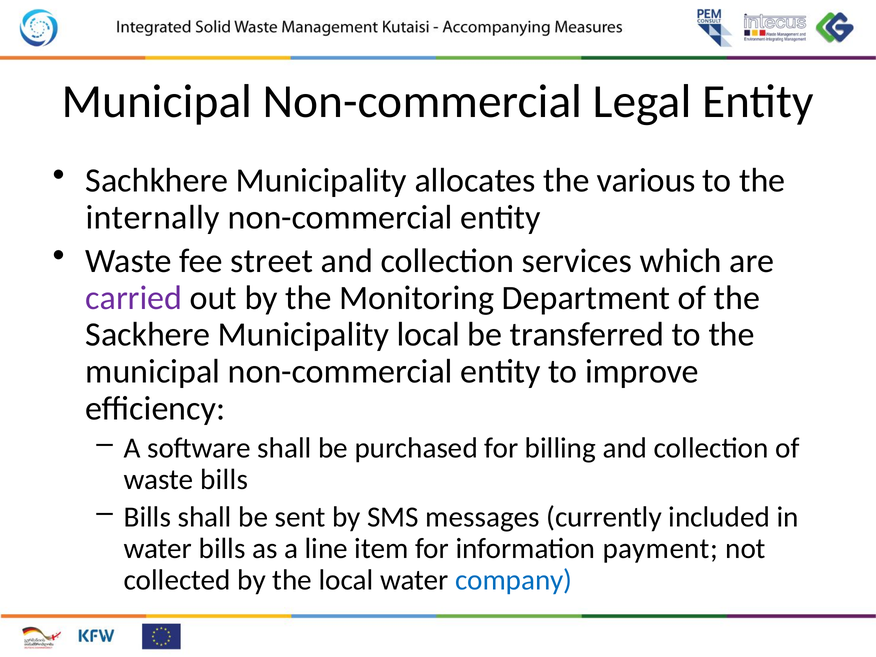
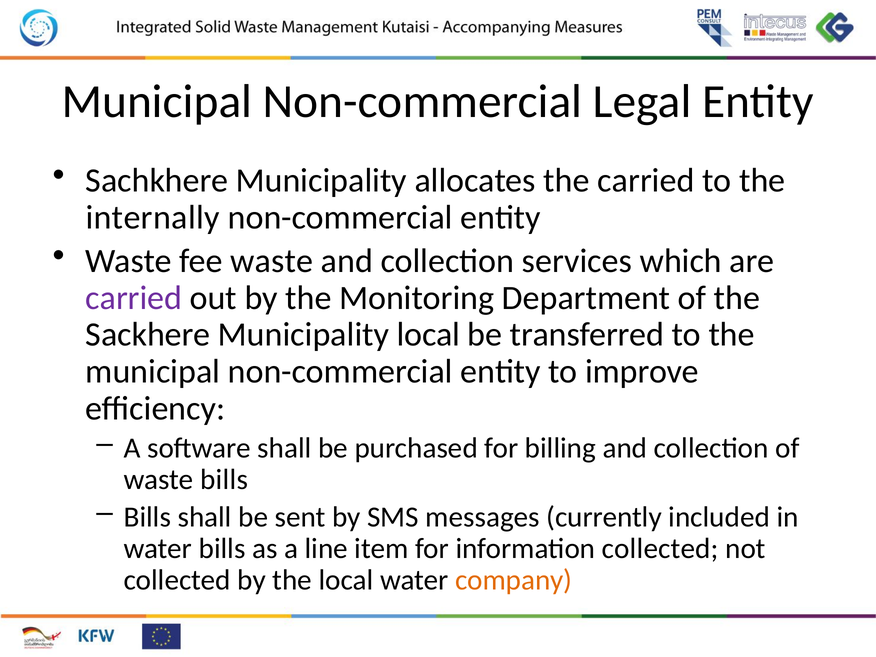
the various: various -> carried
fee street: street -> waste
information payment: payment -> collected
company colour: blue -> orange
